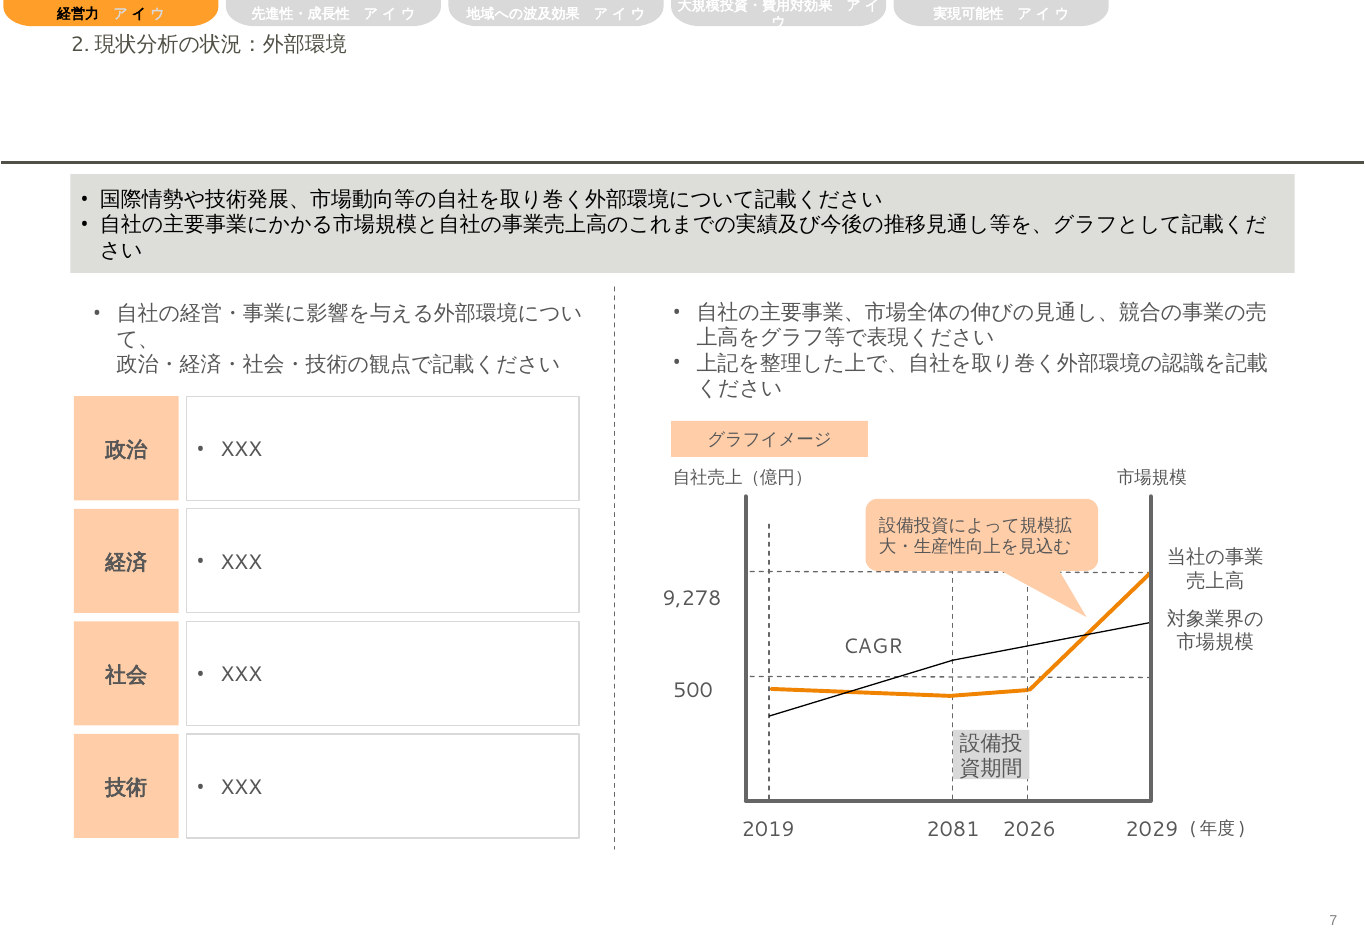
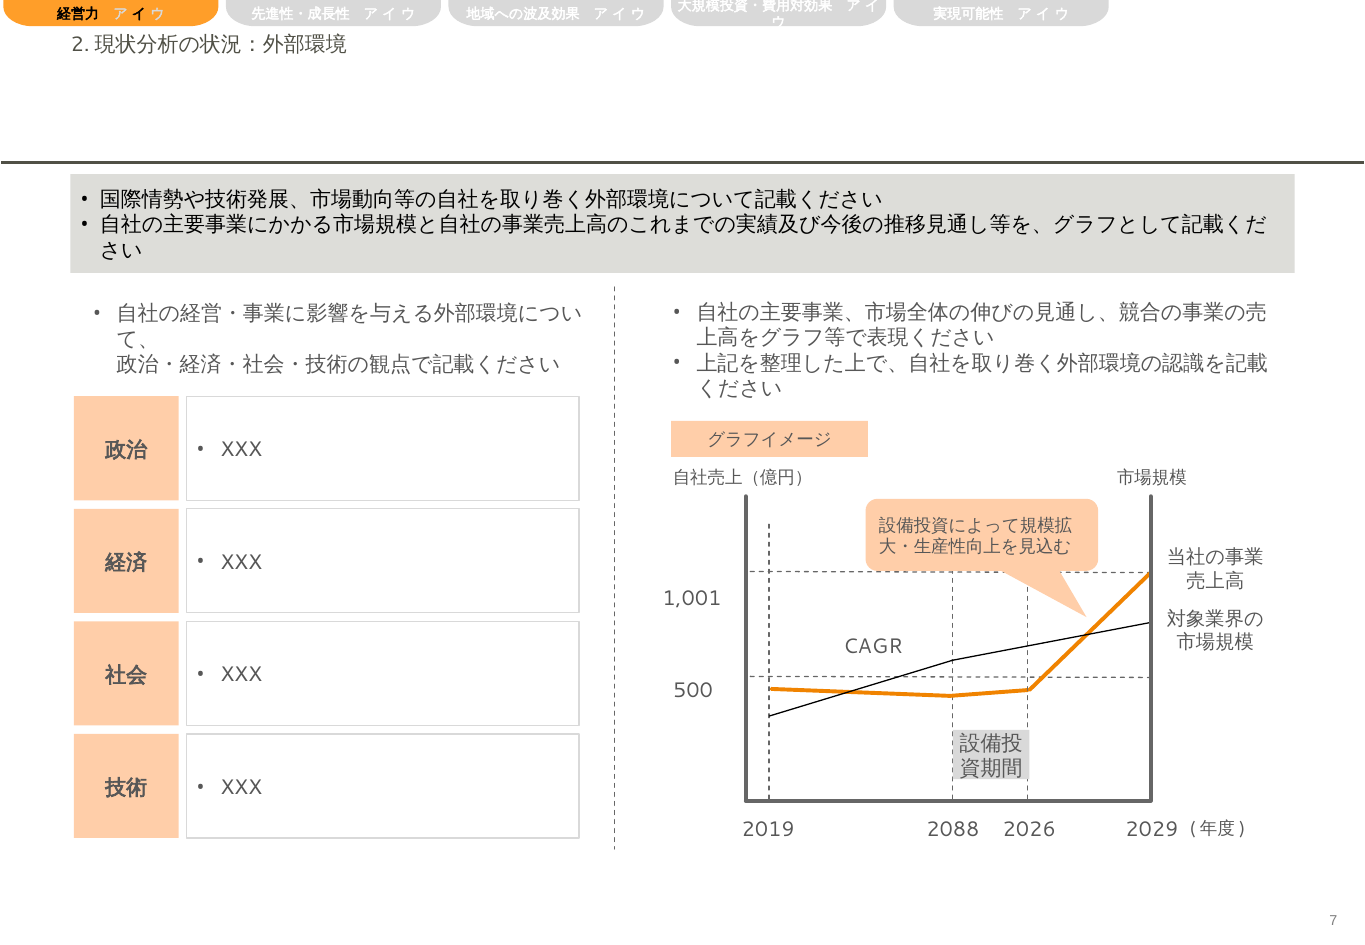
9,278: 9,278 -> 1,001
2081: 2081 -> 2088
